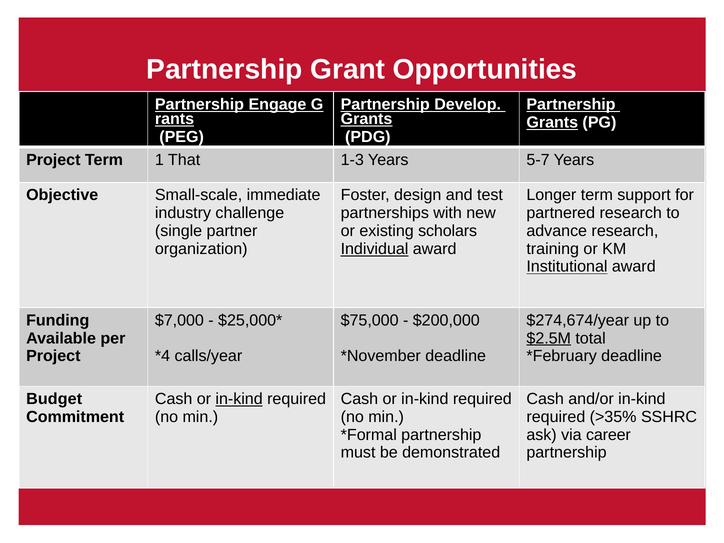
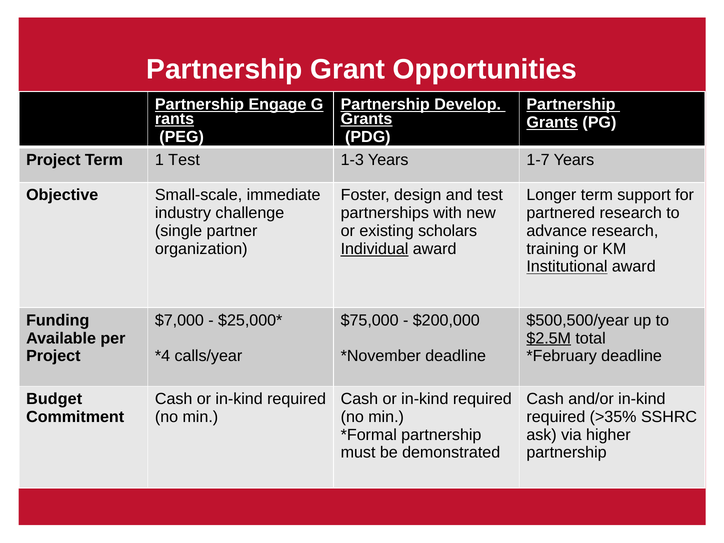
1 That: That -> Test
5-7: 5-7 -> 1-7
$274,674/year: $274,674/year -> $500,500/year
in-kind at (239, 399) underline: present -> none
career: career -> higher
